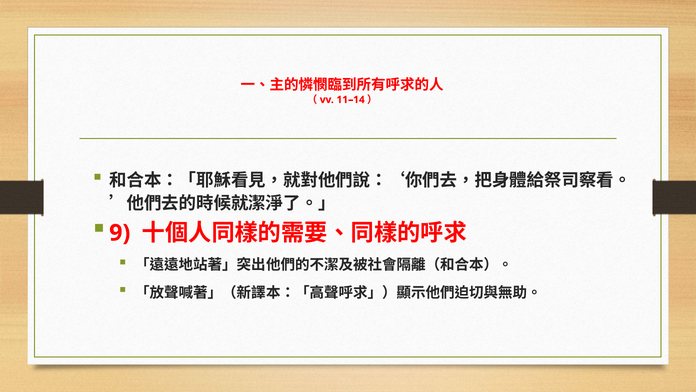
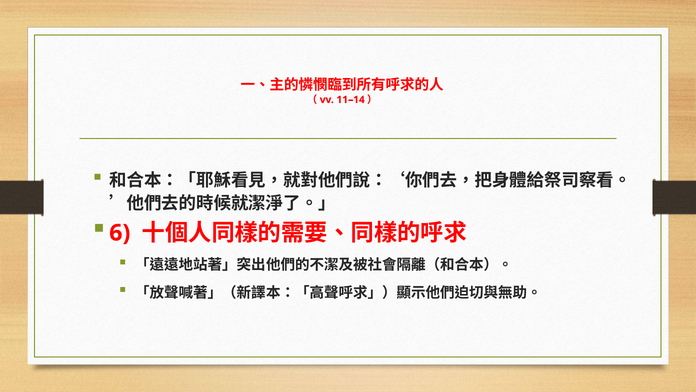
9: 9 -> 6
